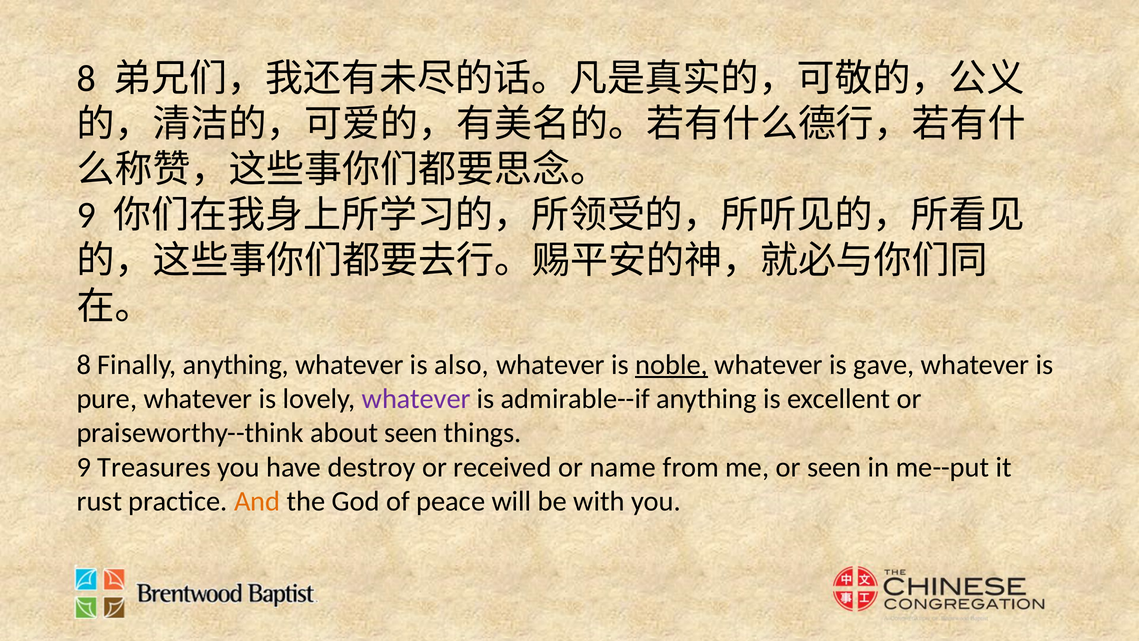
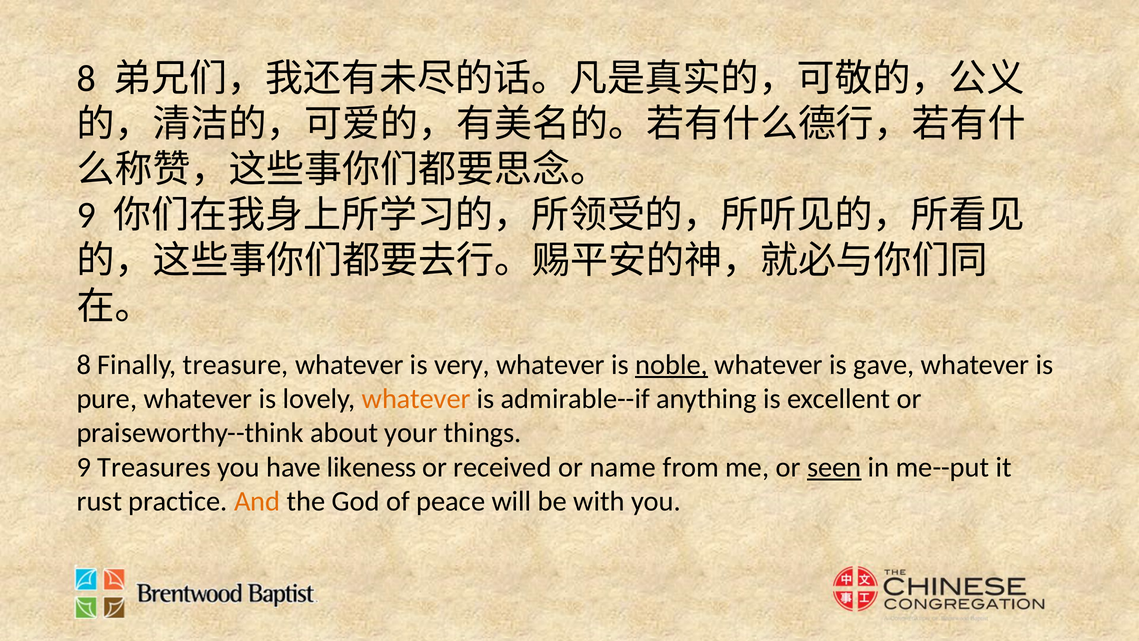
Finally anything: anything -> treasure
also: also -> very
whatever at (416, 399) colour: purple -> orange
about seen: seen -> your
destroy: destroy -> likeness
seen at (834, 467) underline: none -> present
